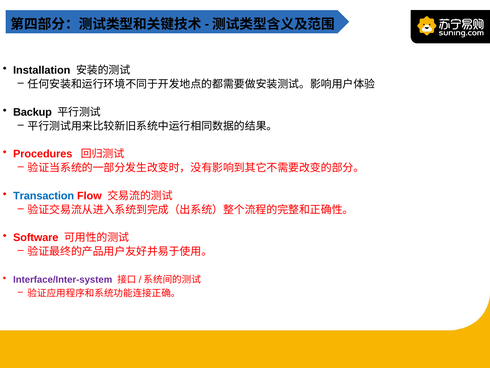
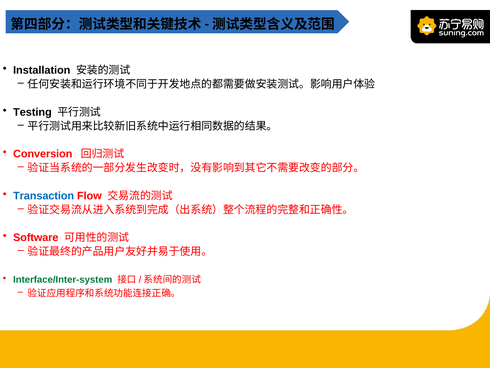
Backup: Backup -> Testing
Procedures: Procedures -> Conversion
Interface/Inter-system colour: purple -> green
